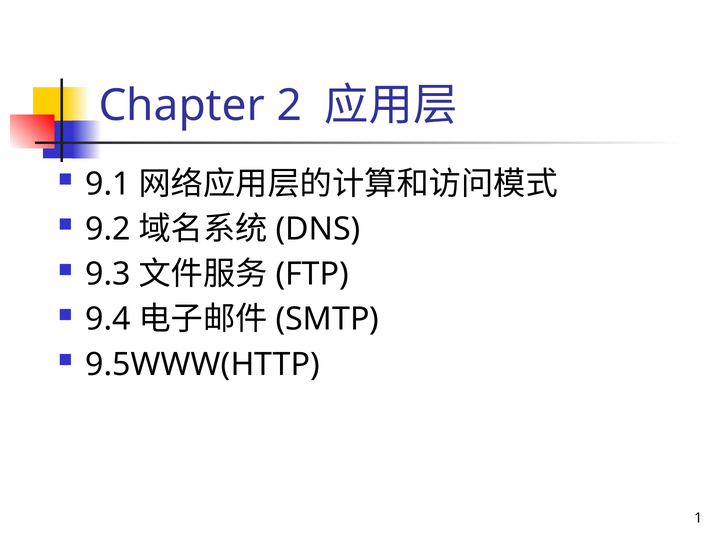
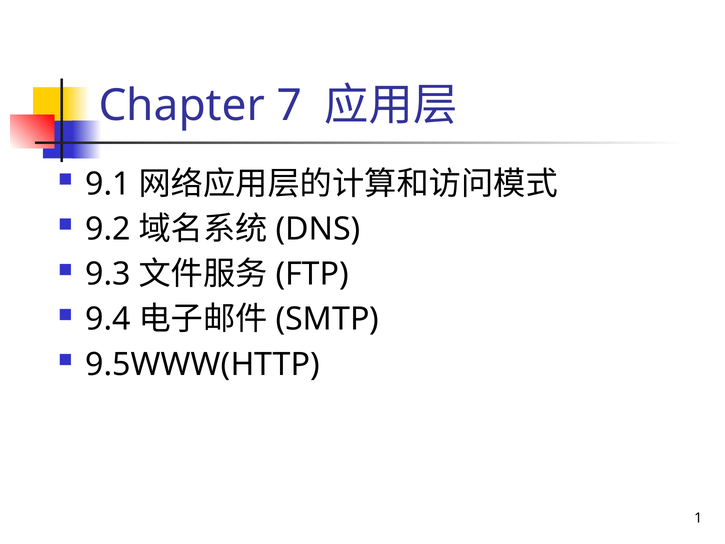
2: 2 -> 7
